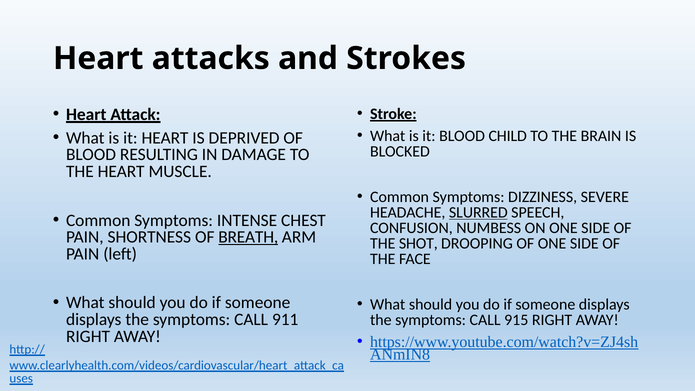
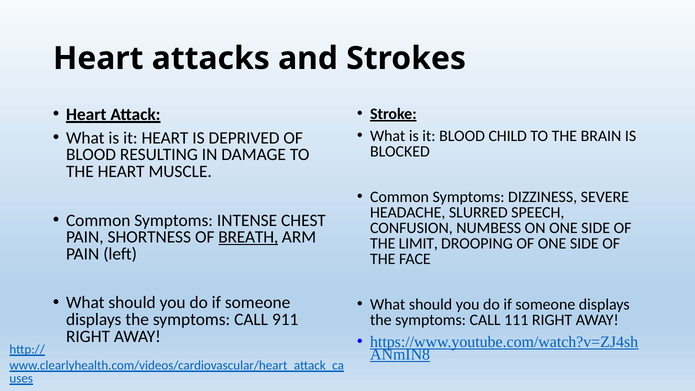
SLURRED underline: present -> none
SHOT: SHOT -> LIMIT
915: 915 -> 111
